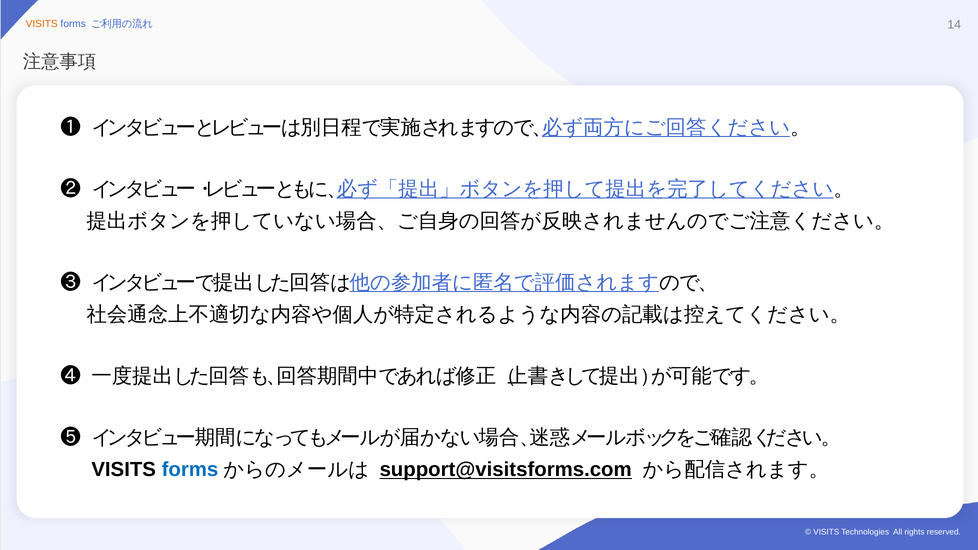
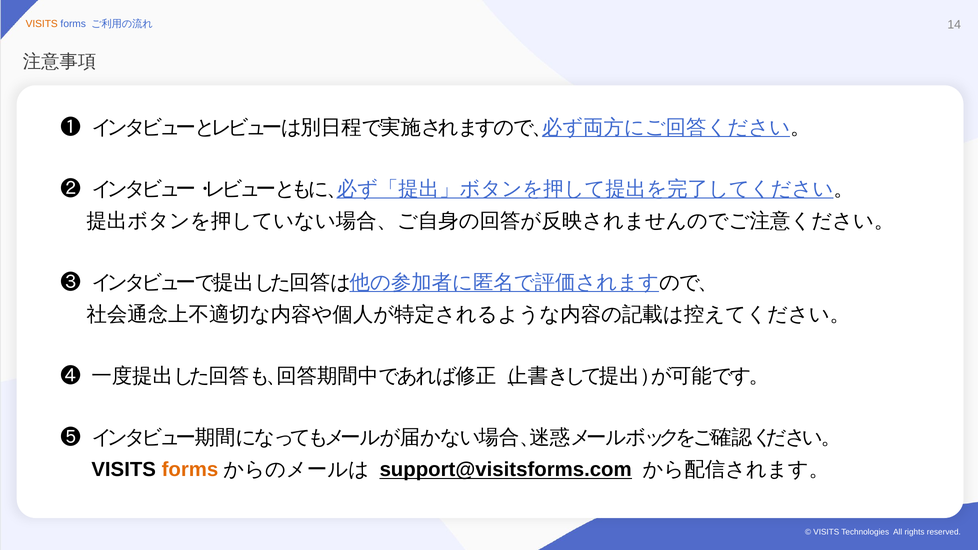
forms at (190, 470) colour: blue -> orange
